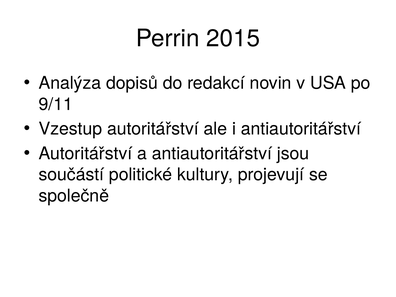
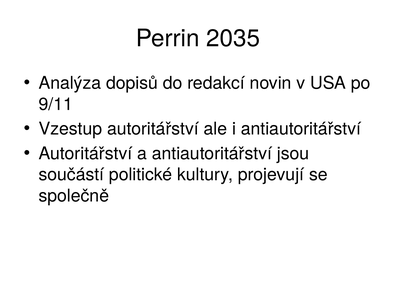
2015: 2015 -> 2035
